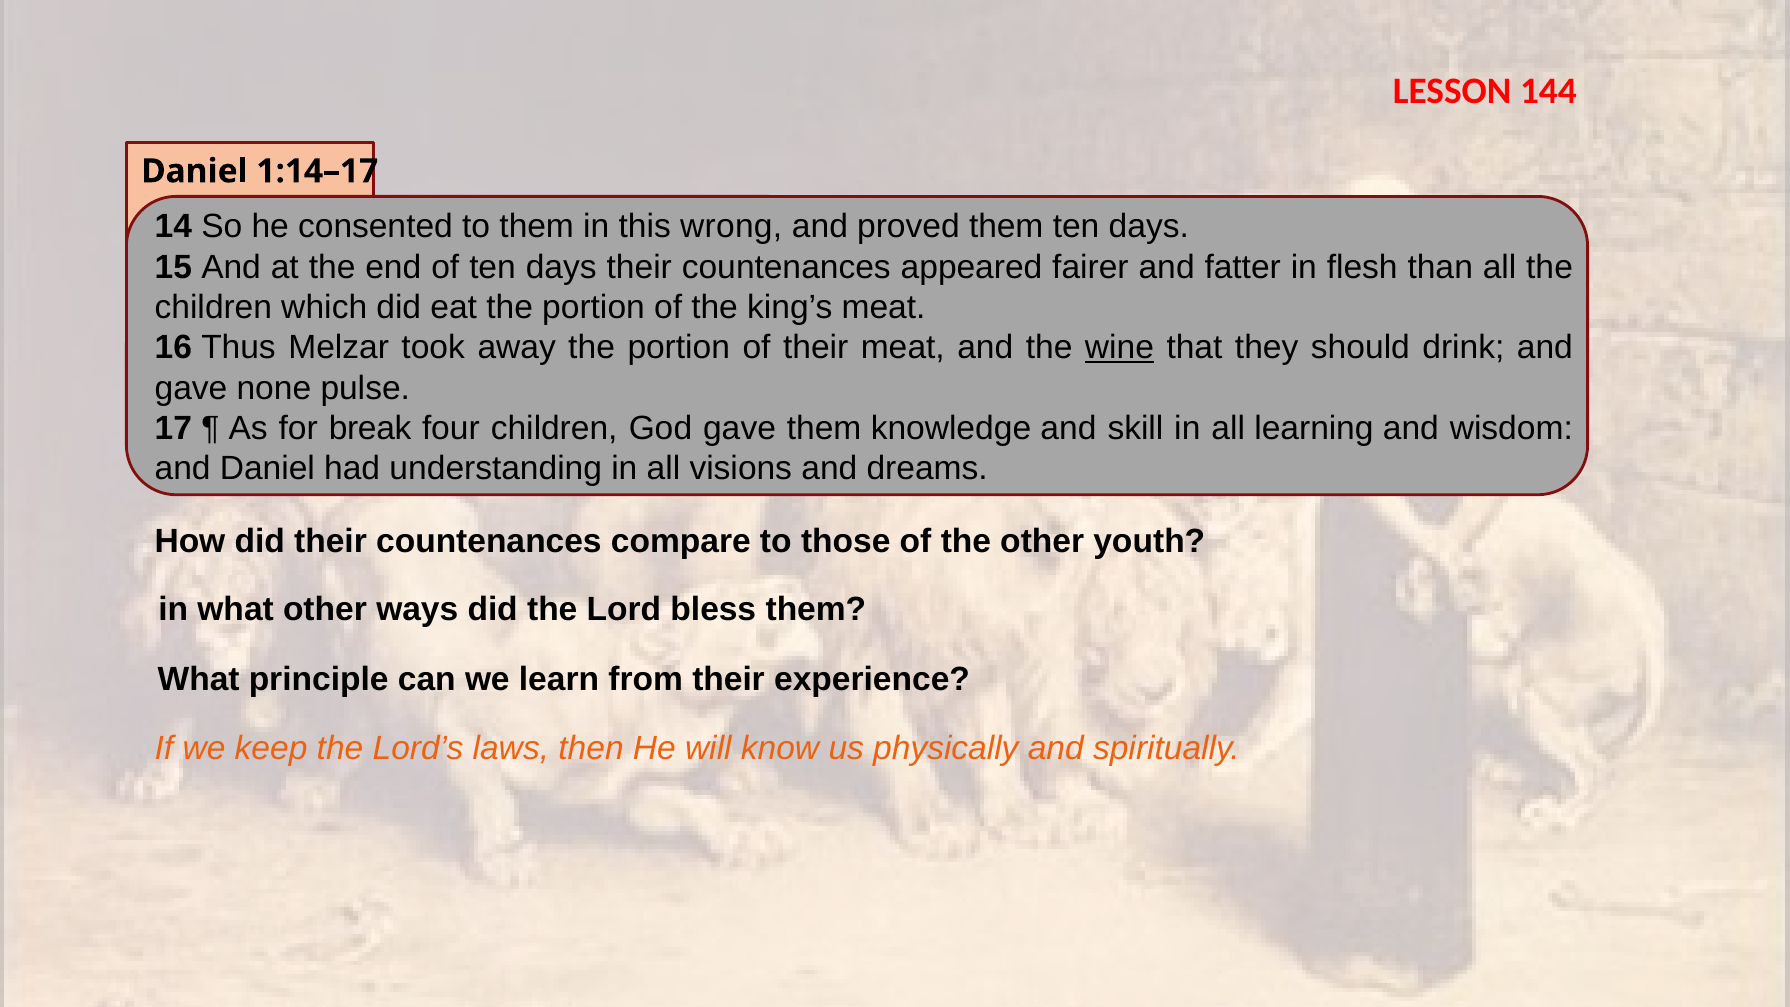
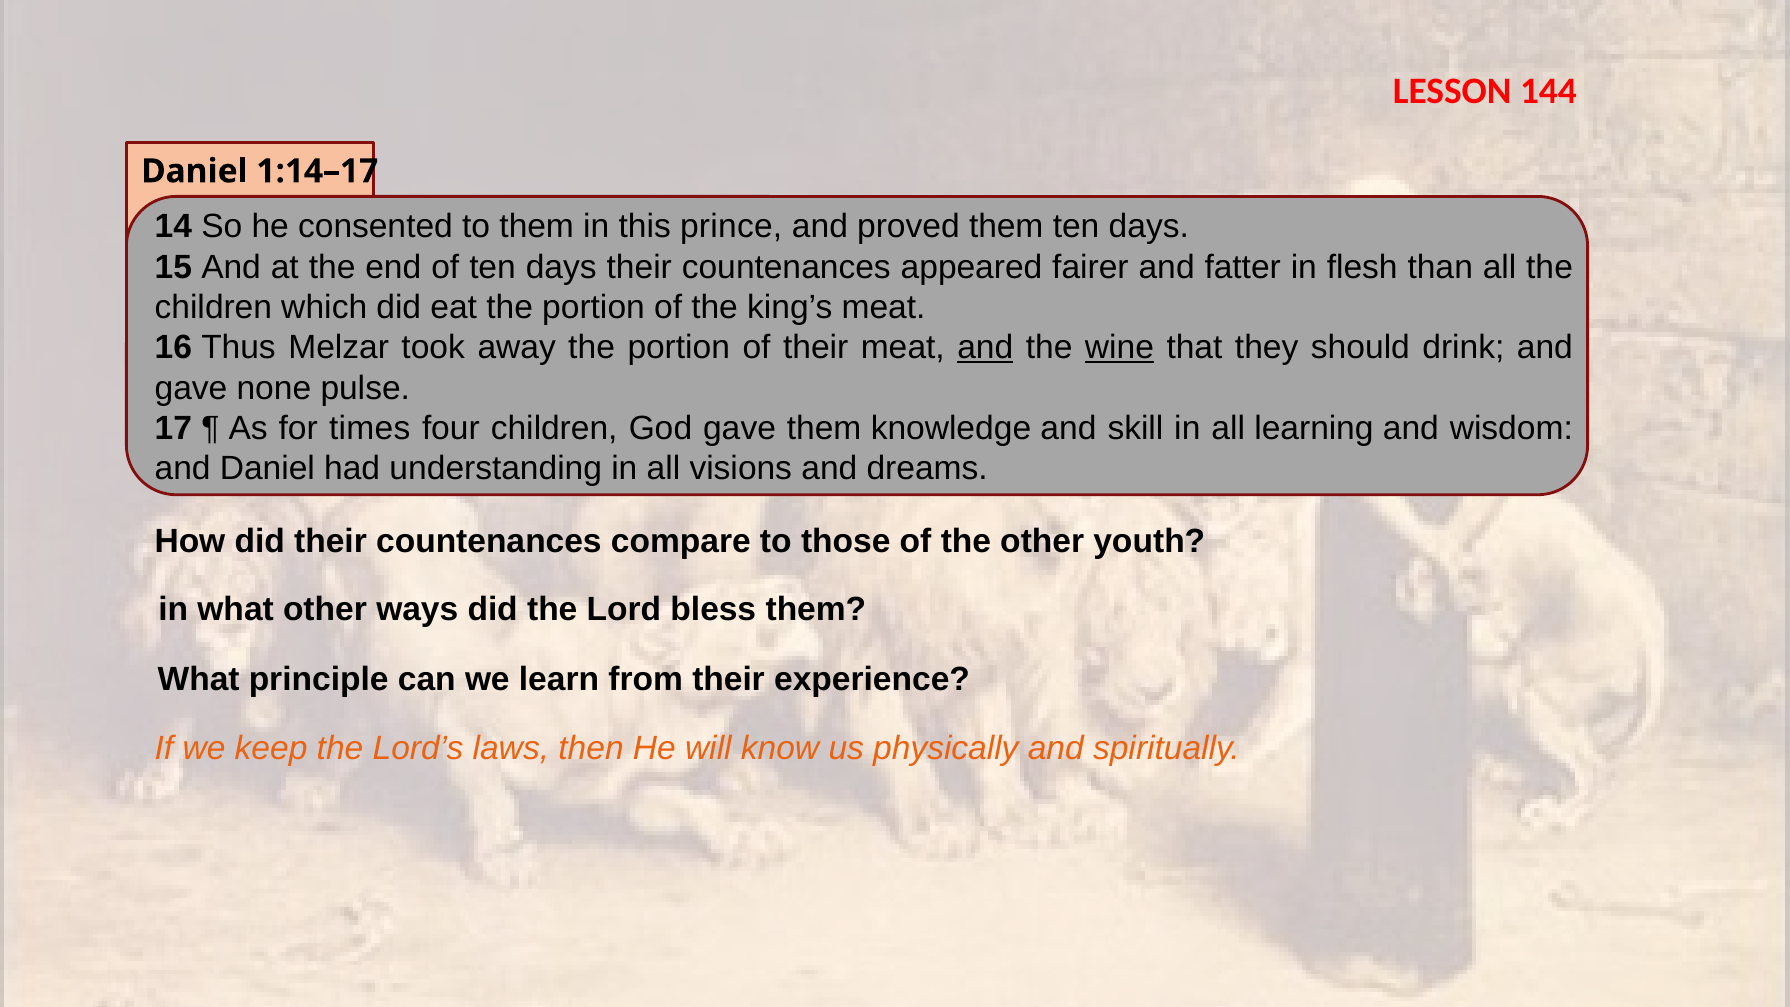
wrong: wrong -> prince
and at (985, 348) underline: none -> present
break: break -> times
